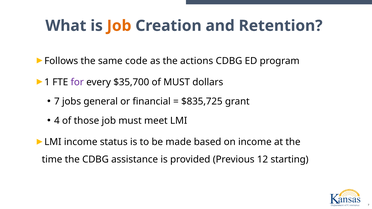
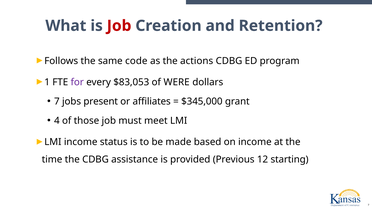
Job at (119, 26) colour: orange -> red
$35,700: $35,700 -> $83,053
of MUST: MUST -> WERE
general: general -> present
financial: financial -> affiliates
$835,725: $835,725 -> $345,000
